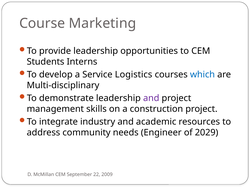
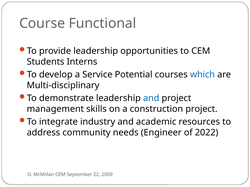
Marketing: Marketing -> Functional
Logistics: Logistics -> Potential
and at (151, 98) colour: purple -> blue
2029: 2029 -> 2022
